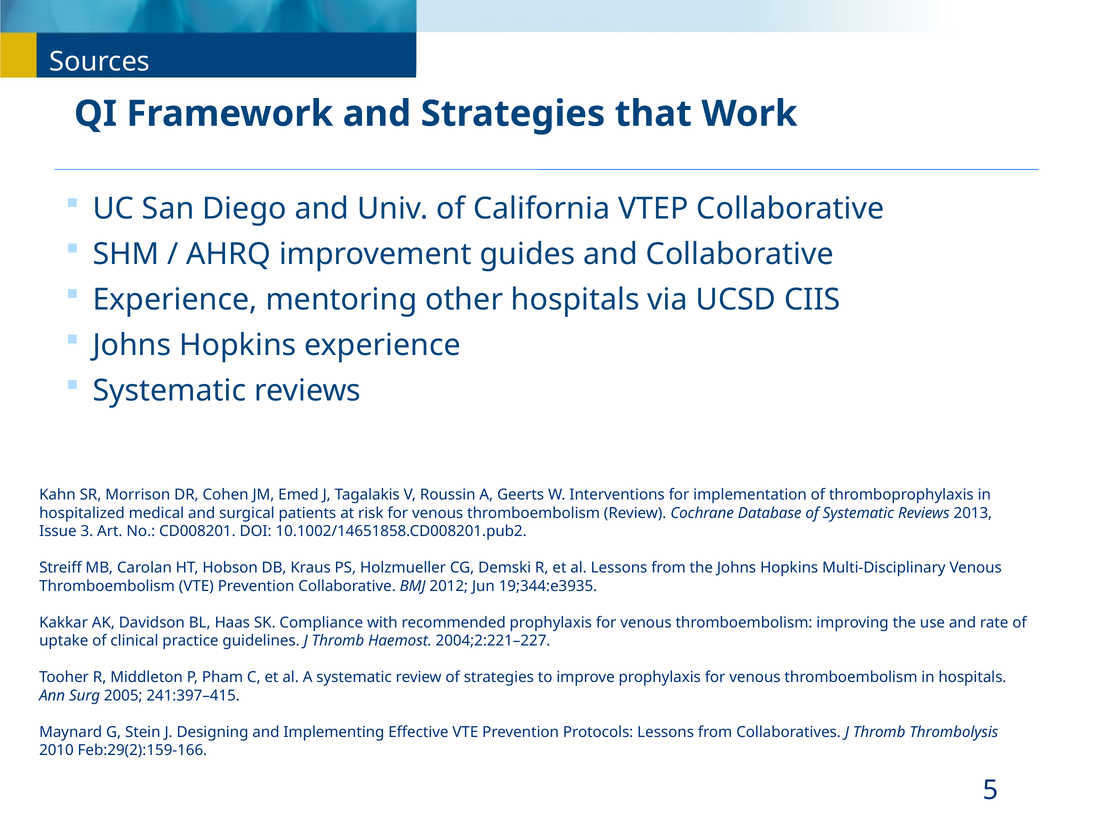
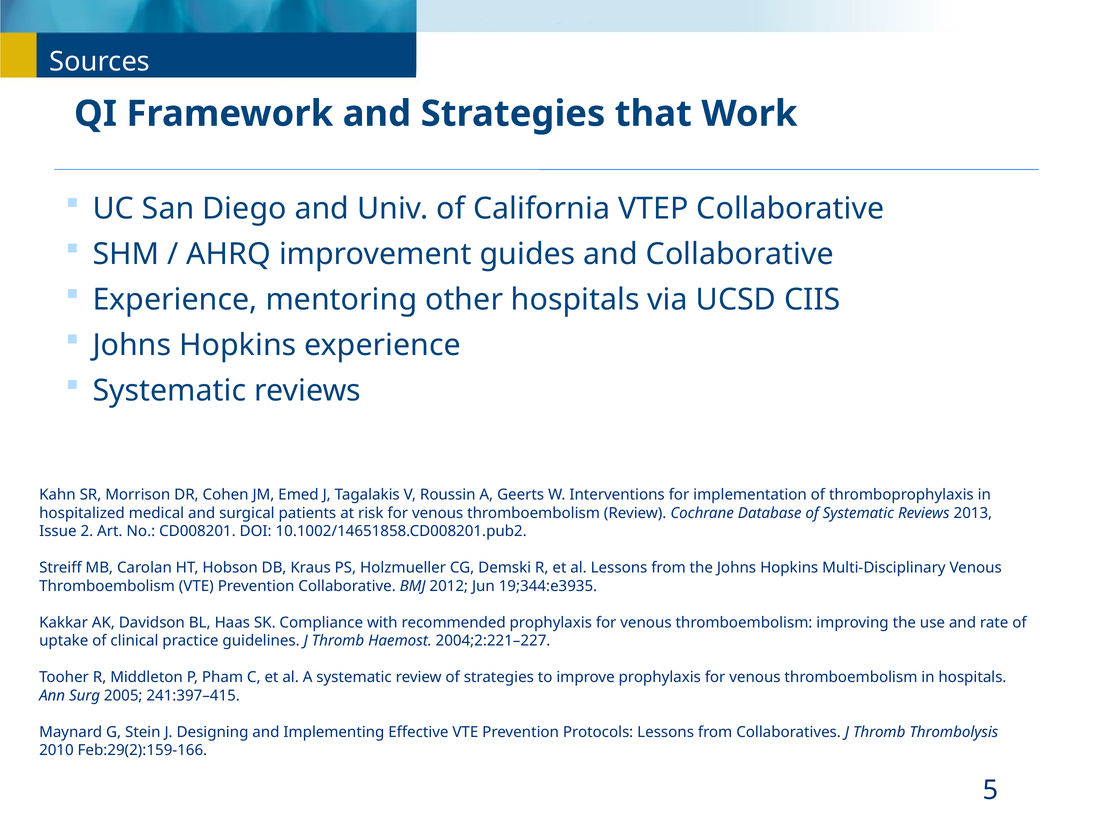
3: 3 -> 2
